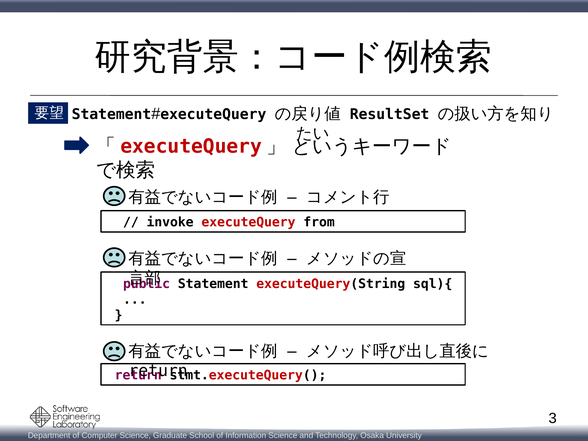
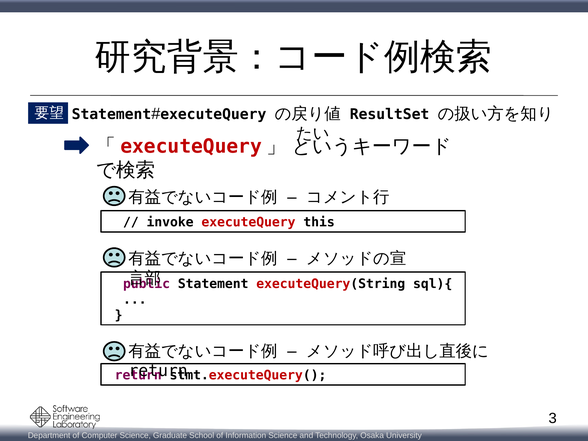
from: from -> this
